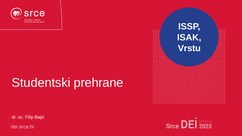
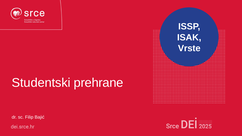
Vrstu: Vrstu -> Vrste
